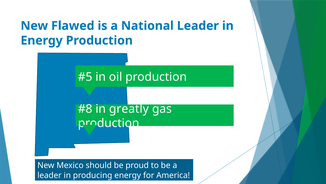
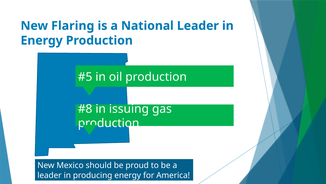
Flawed: Flawed -> Flaring
greatly: greatly -> issuing
